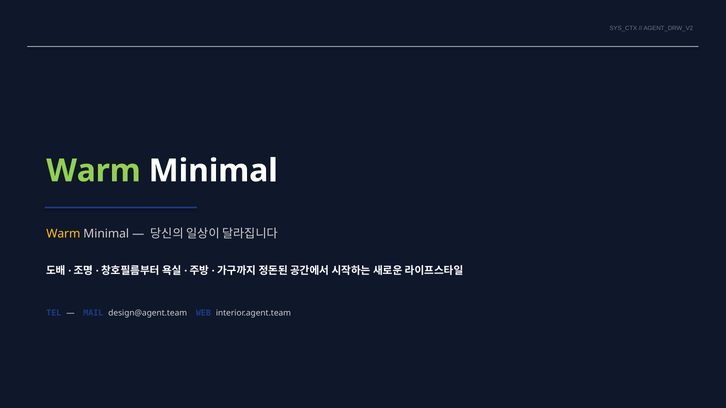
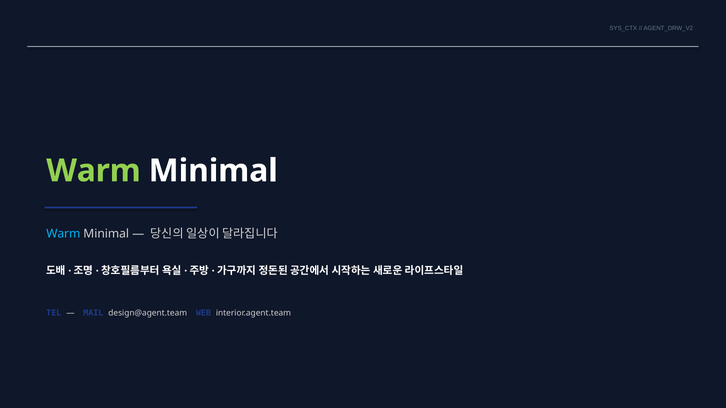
Warm at (63, 234) colour: yellow -> light blue
